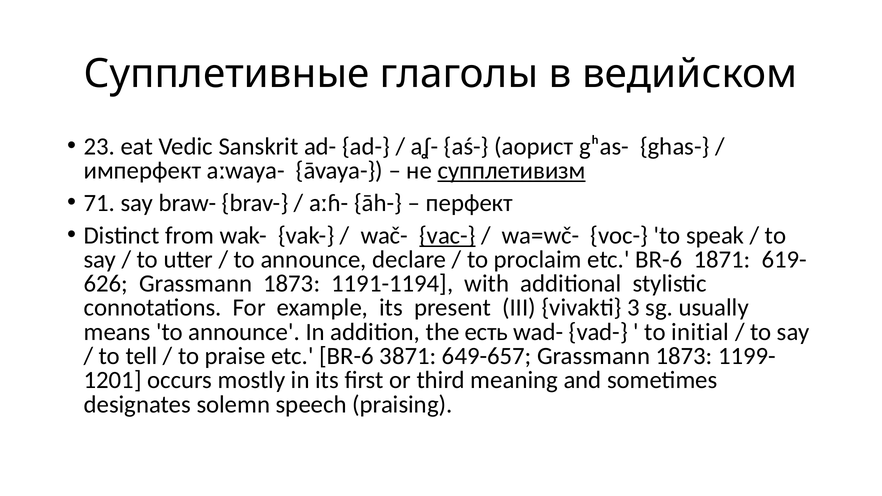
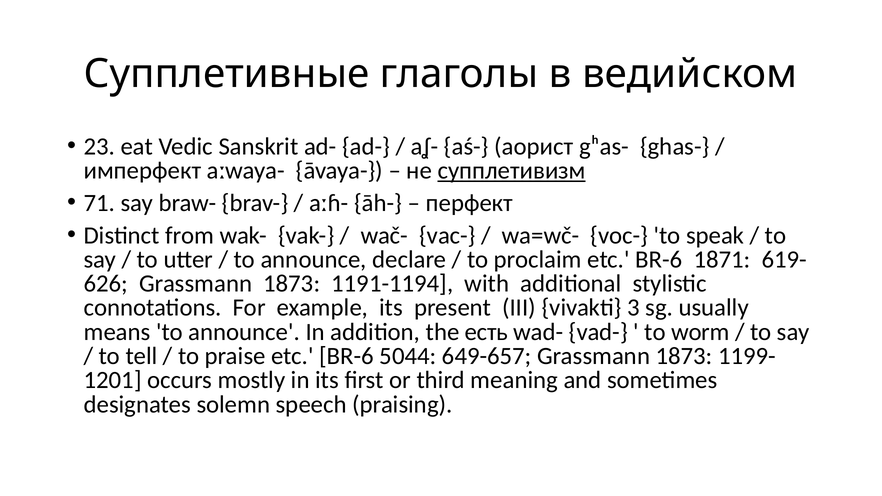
vac- underline: present -> none
initial: initial -> worm
3871: 3871 -> 5044
